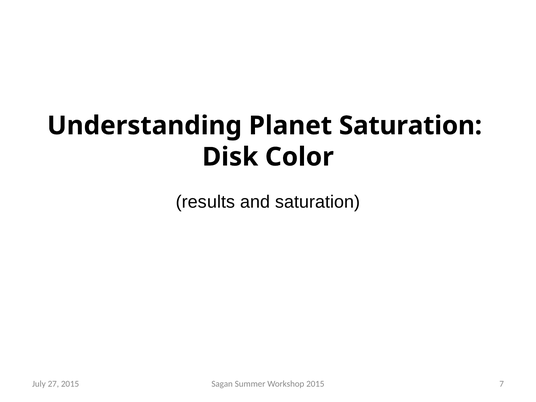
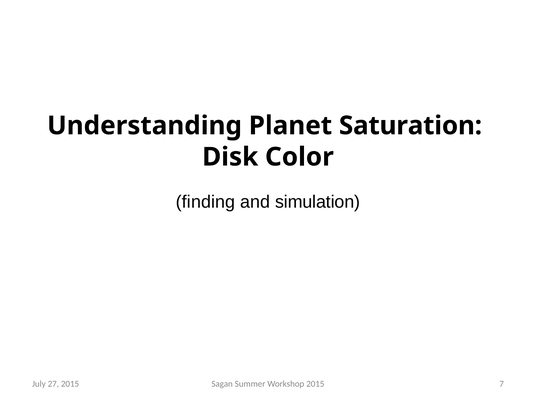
results: results -> finding
and saturation: saturation -> simulation
